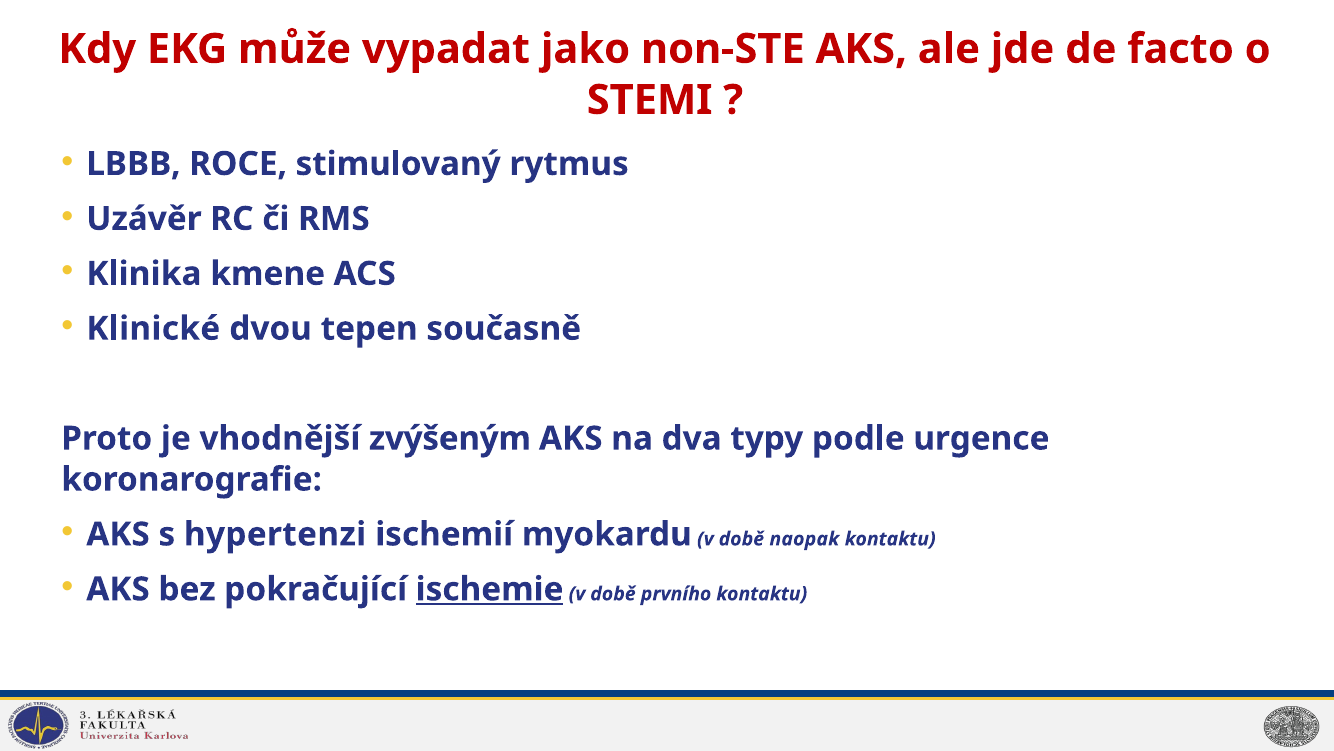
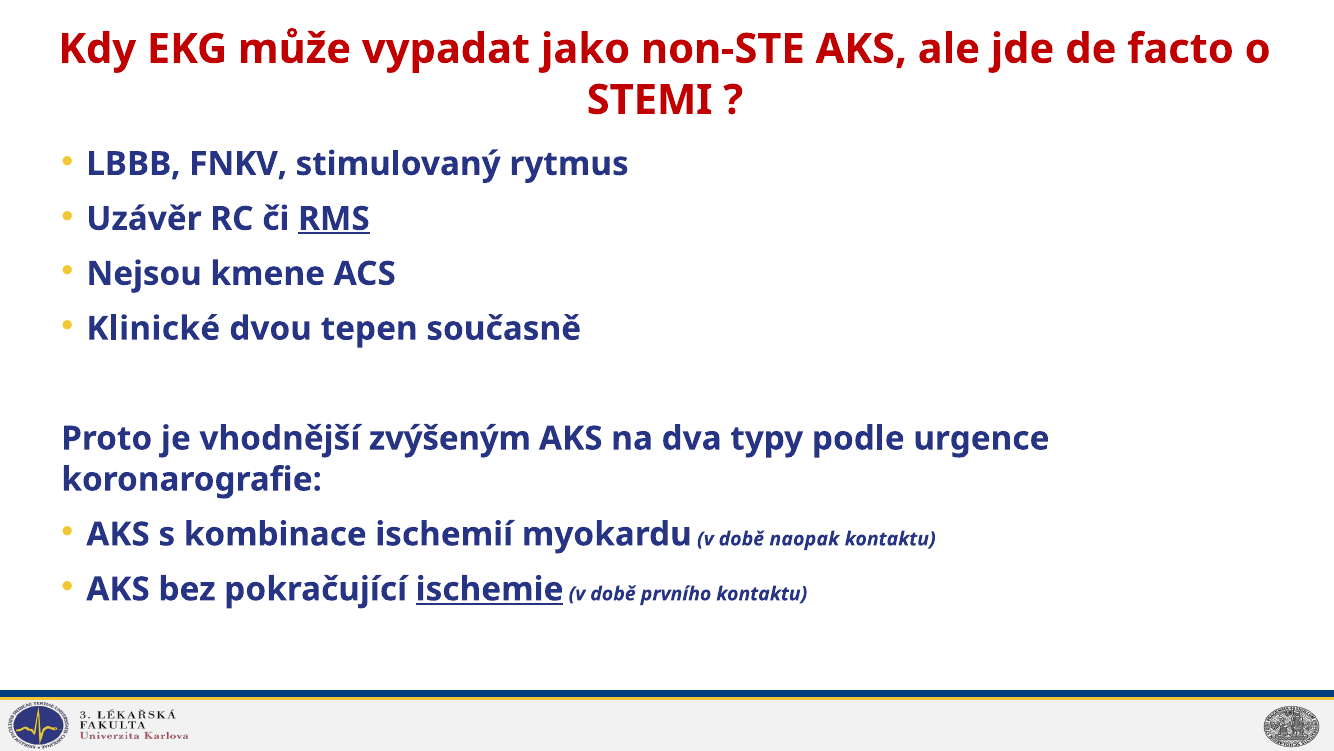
ROCE: ROCE -> FNKV
RMS underline: none -> present
Klinika: Klinika -> Nejsou
hypertenzi: hypertenzi -> kombinace
